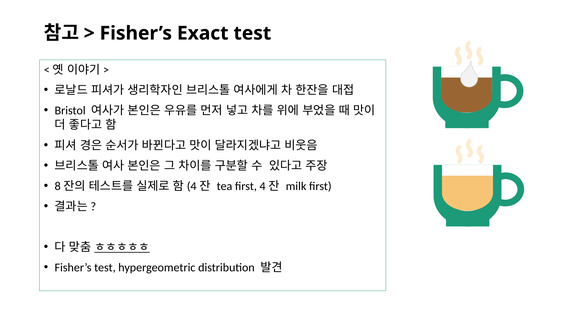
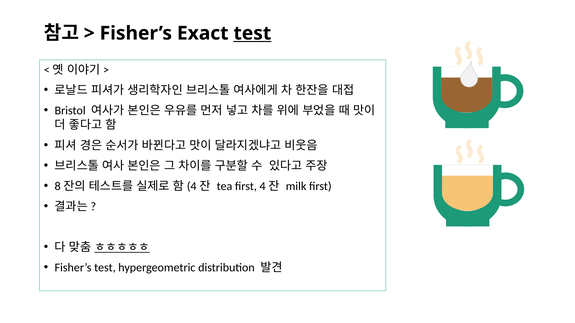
test at (252, 33) underline: none -> present
